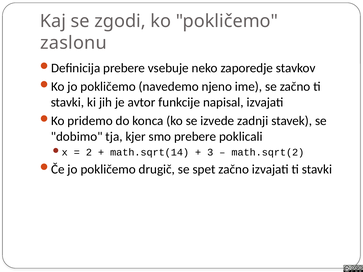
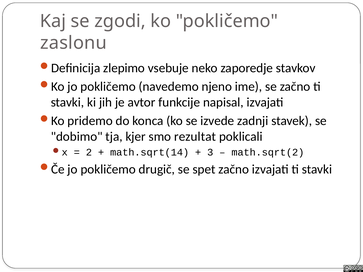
prebere at (124, 68): prebere -> zlepimo
smo prebere: prebere -> rezultat
